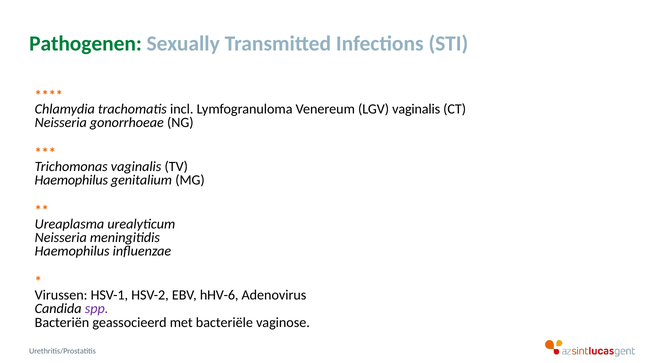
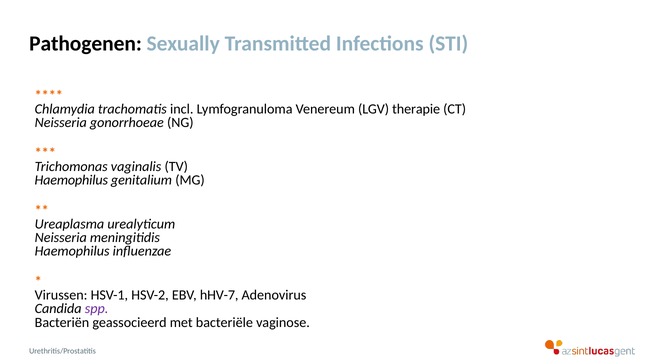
Pathogenen colour: green -> black
LGV vaginalis: vaginalis -> therapie
hHV-6: hHV-6 -> hHV-7
